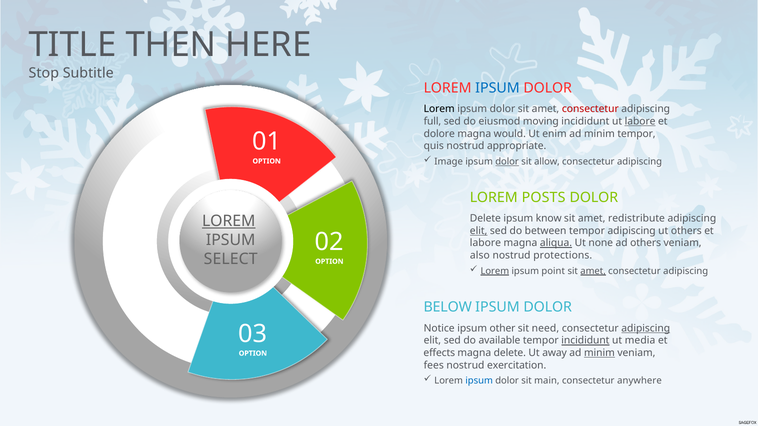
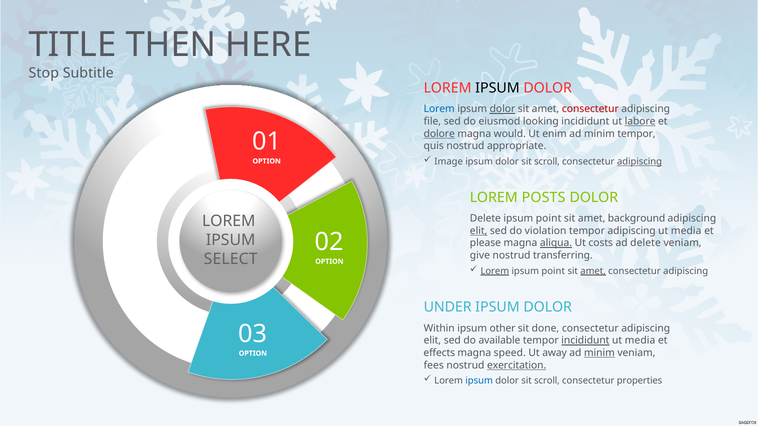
IPSUM at (497, 88) colour: blue -> black
Lorem at (439, 109) colour: black -> blue
dolor at (502, 109) underline: none -> present
full: full -> file
moving: moving -> looking
dolore underline: none -> present
dolor at (507, 162) underline: present -> none
allow at (547, 162): allow -> scroll
adipiscing at (640, 162) underline: none -> present
know at (549, 219): know -> point
redistribute: redistribute -> background
LOREM at (229, 221) underline: present -> none
between: between -> violation
others at (686, 231): others -> media
labore at (485, 243): labore -> please
none: none -> costs
ad others: others -> delete
also: also -> give
protections: protections -> transferring
BELOW: BELOW -> UNDER
Notice: Notice -> Within
need: need -> done
adipiscing at (646, 329) underline: present -> none
magna delete: delete -> speed
exercitation underline: none -> present
main at (547, 381): main -> scroll
anywhere: anywhere -> properties
